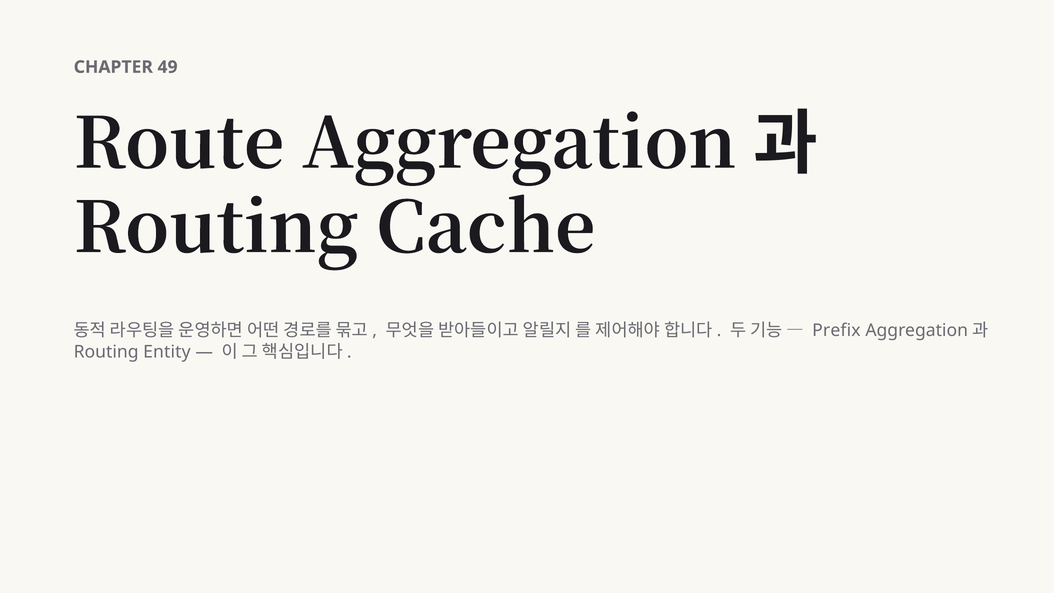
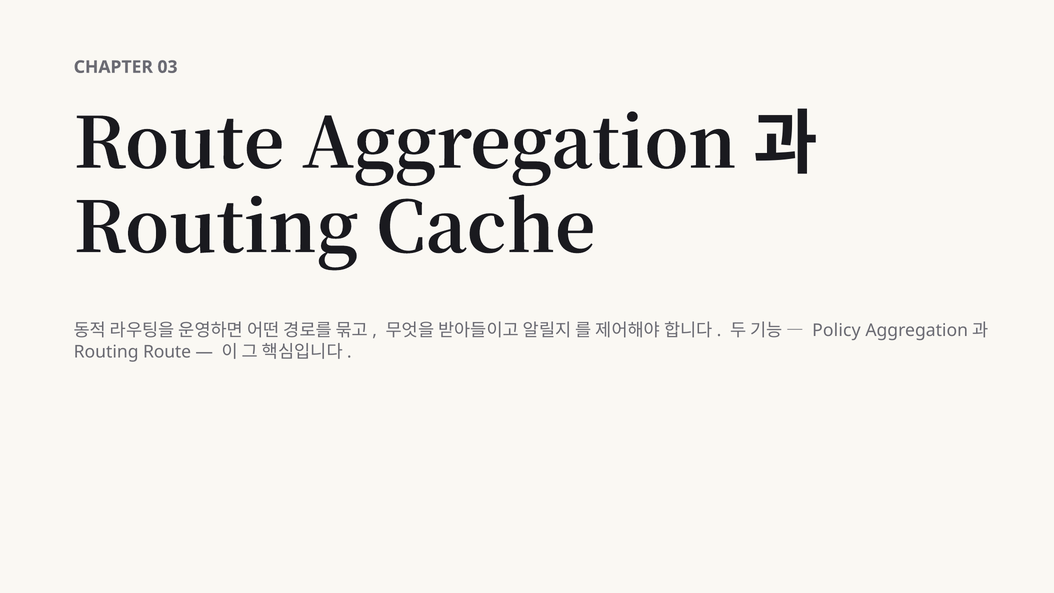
49: 49 -> 03
Prefix: Prefix -> Policy
Routing Entity: Entity -> Route
